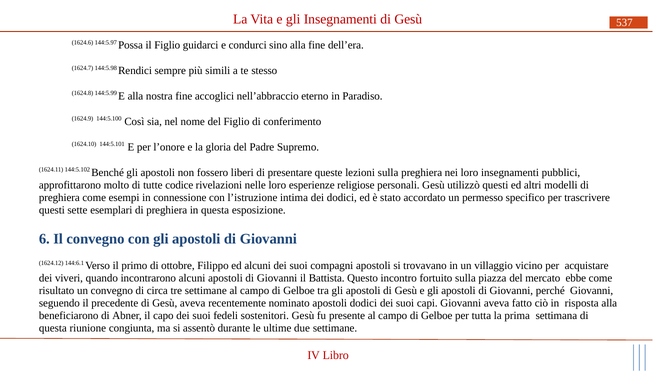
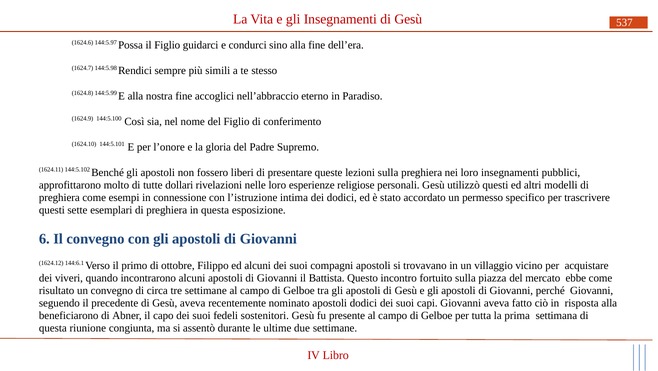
codice: codice -> dollari
